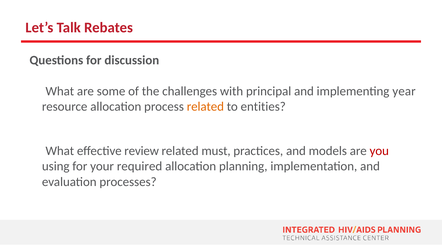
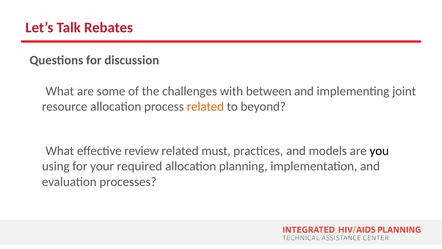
principal: principal -> between
year: year -> joint
entities: entities -> beyond
you colour: red -> black
